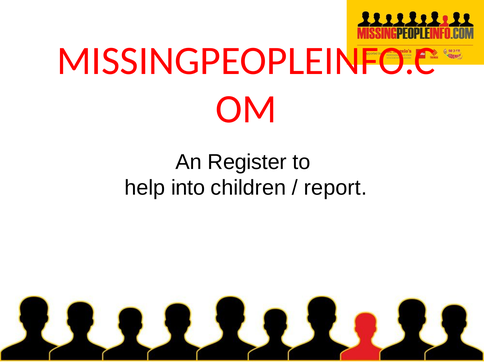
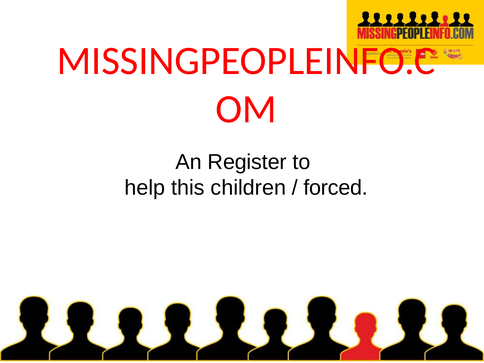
into: into -> this
report: report -> forced
